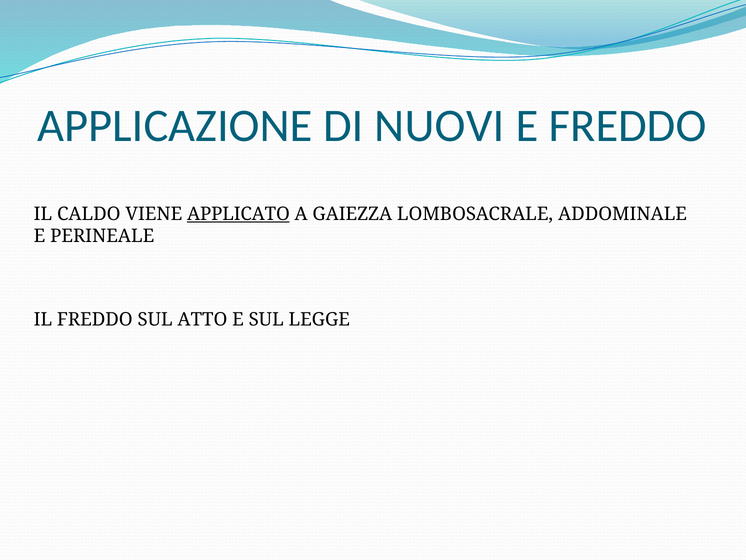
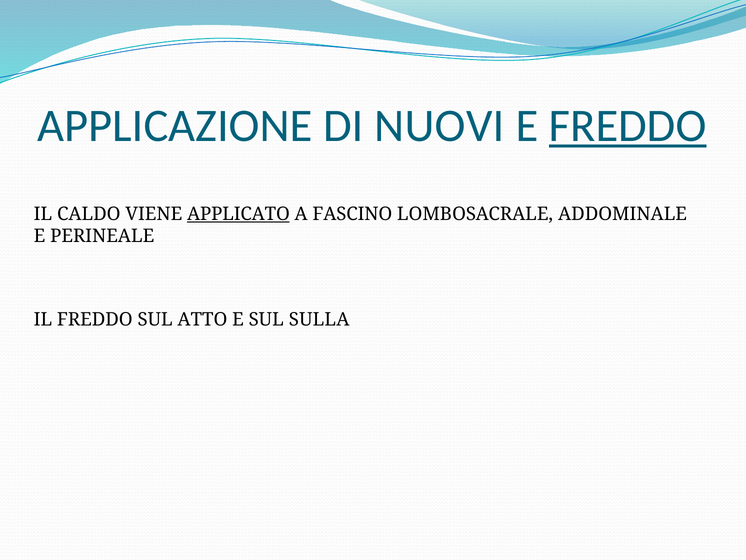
FREDDO at (628, 126) underline: none -> present
GAIEZZA: GAIEZZA -> FASCINO
LEGGE: LEGGE -> SULLA
